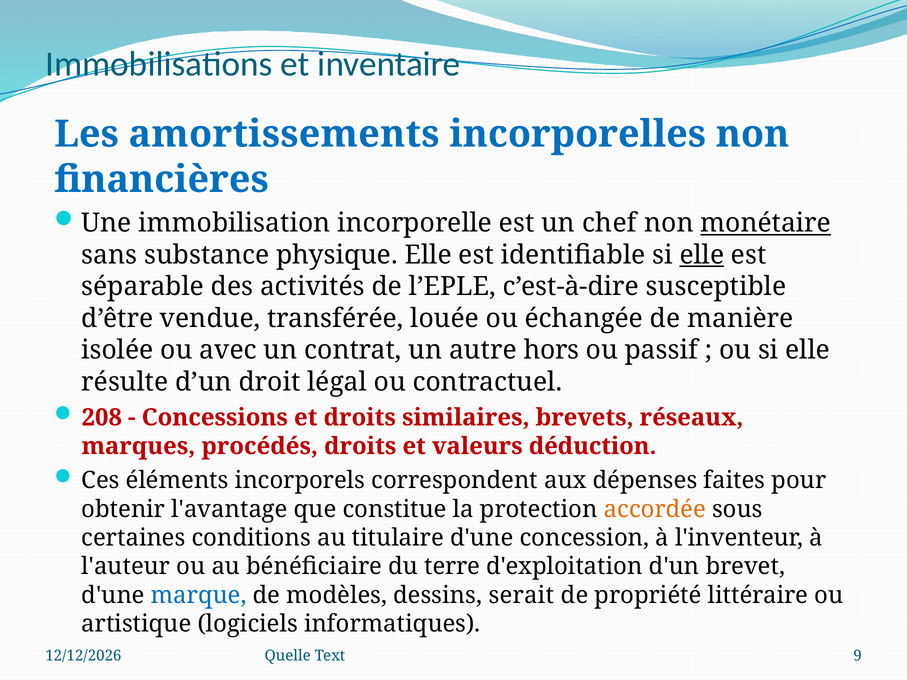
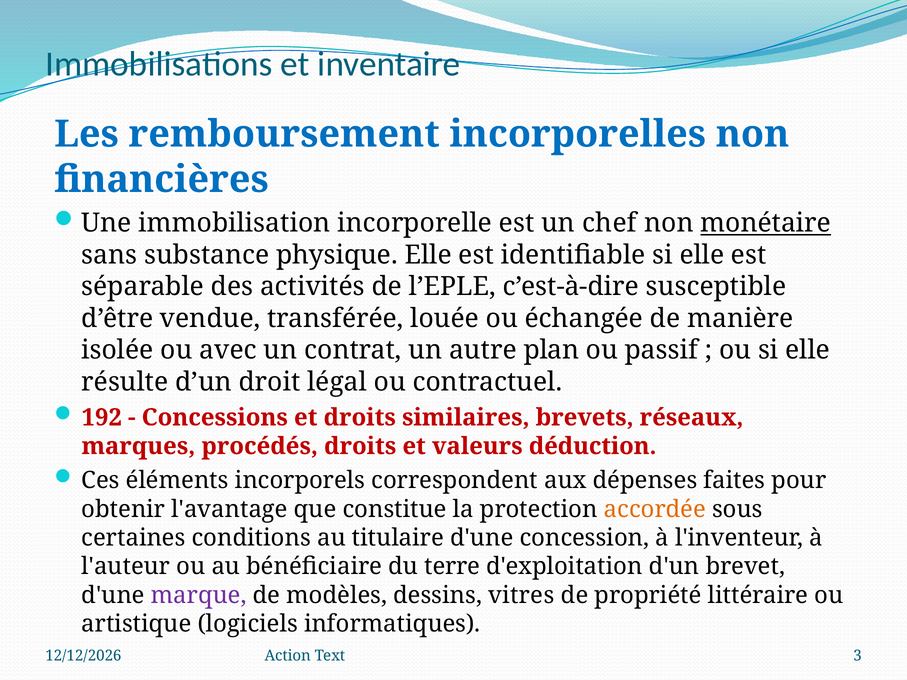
amortissements: amortissements -> remboursement
elle at (702, 255) underline: present -> none
hors: hors -> plan
208: 208 -> 192
marque colour: blue -> purple
serait: serait -> vitres
Quelle: Quelle -> Action
9: 9 -> 3
